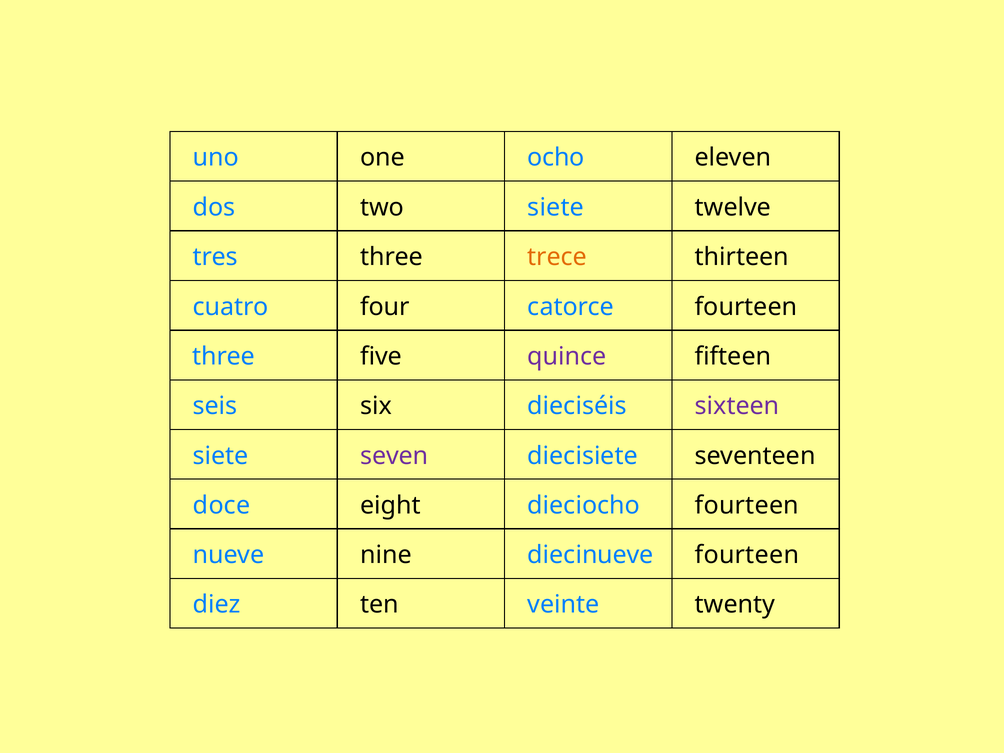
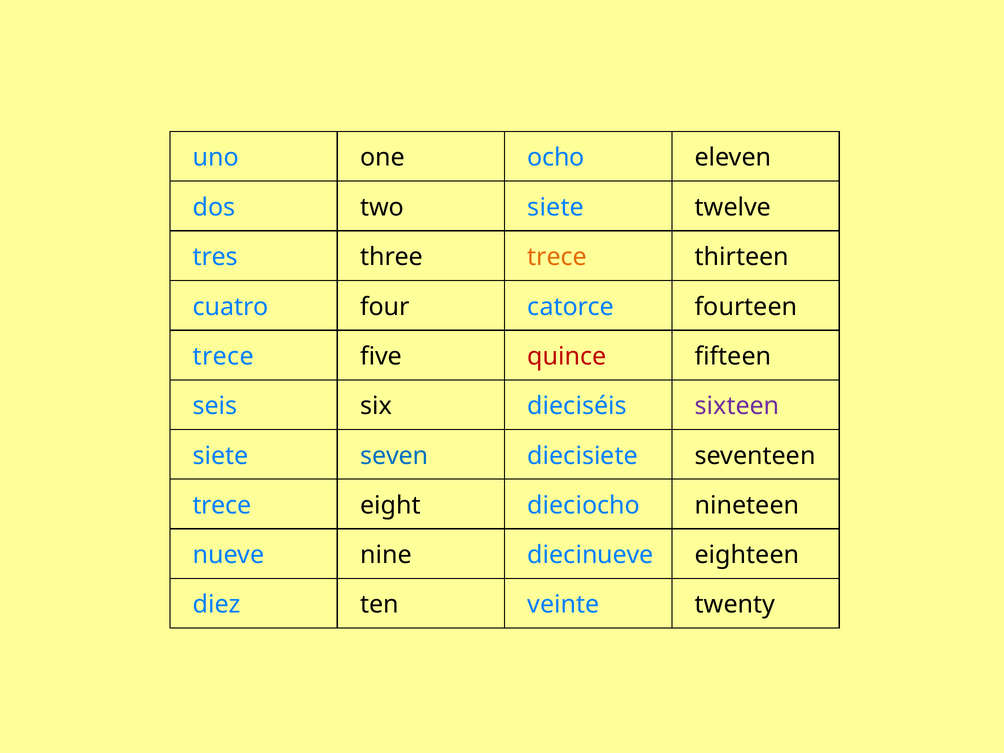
three at (224, 356): three -> trece
quince colour: purple -> red
seven colour: purple -> blue
doce at (222, 505): doce -> trece
dieciocho fourteen: fourteen -> nineteen
diecinueve fourteen: fourteen -> eighteen
